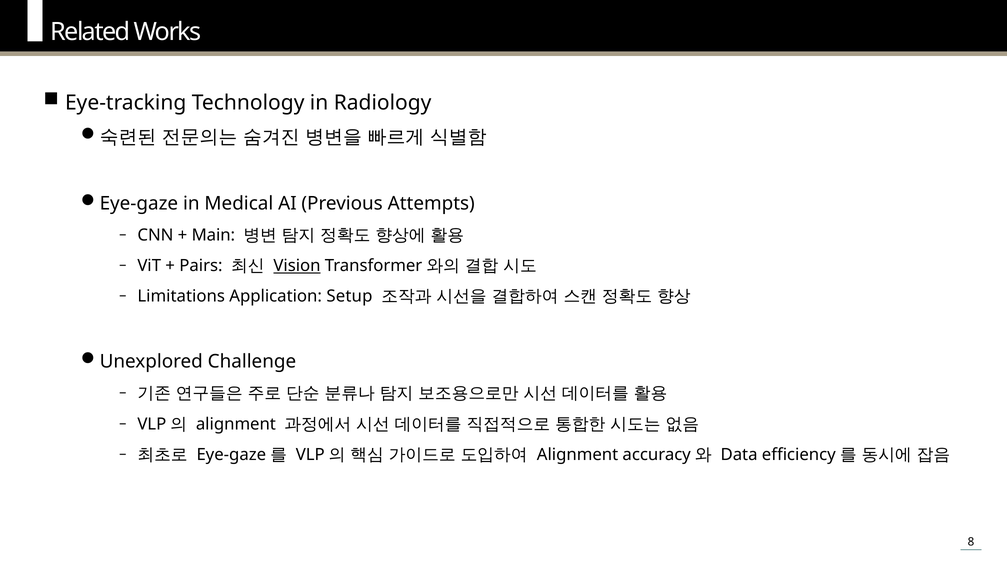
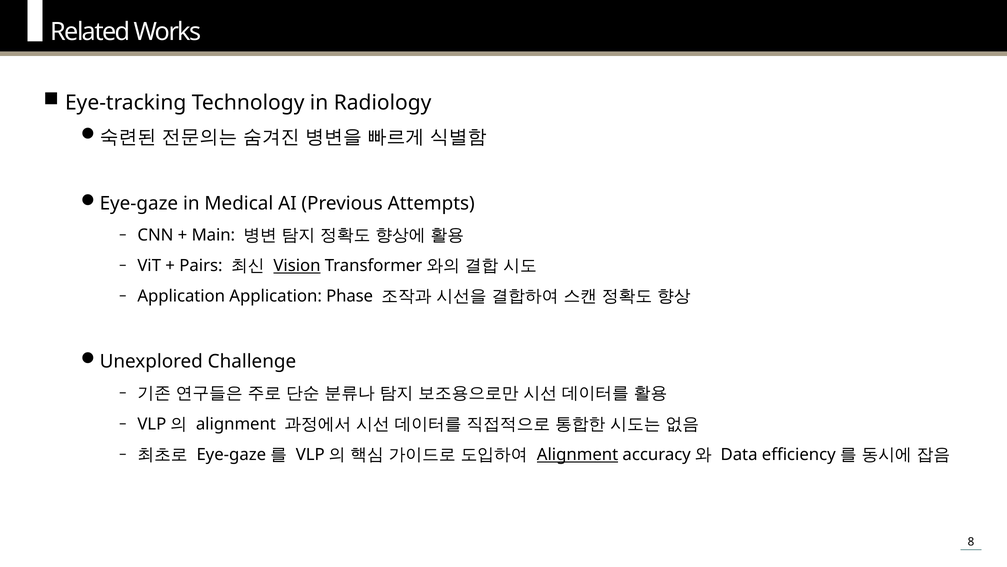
Limitations at (181, 296): Limitations -> Application
Setup: Setup -> Phase
Alignment at (578, 454) underline: none -> present
